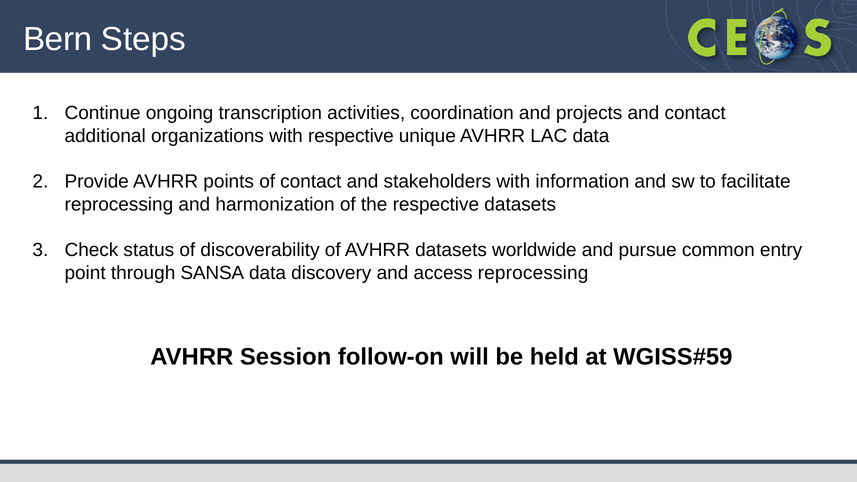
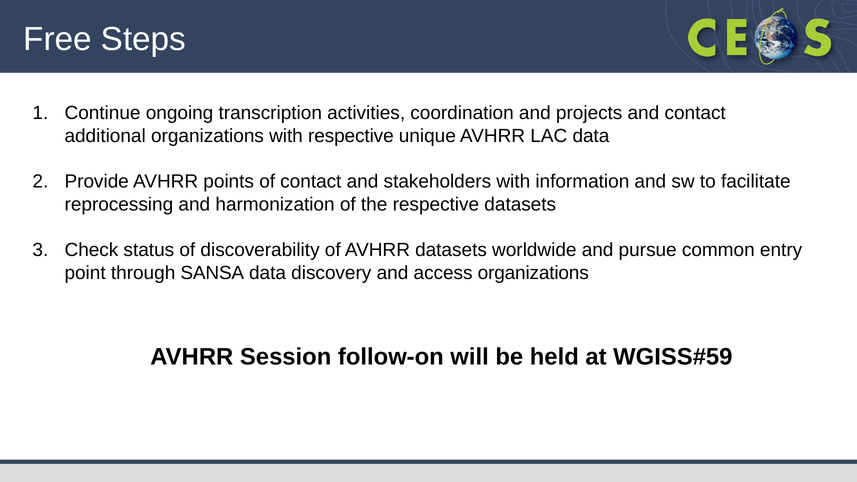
Bern: Bern -> Free
access reprocessing: reprocessing -> organizations
